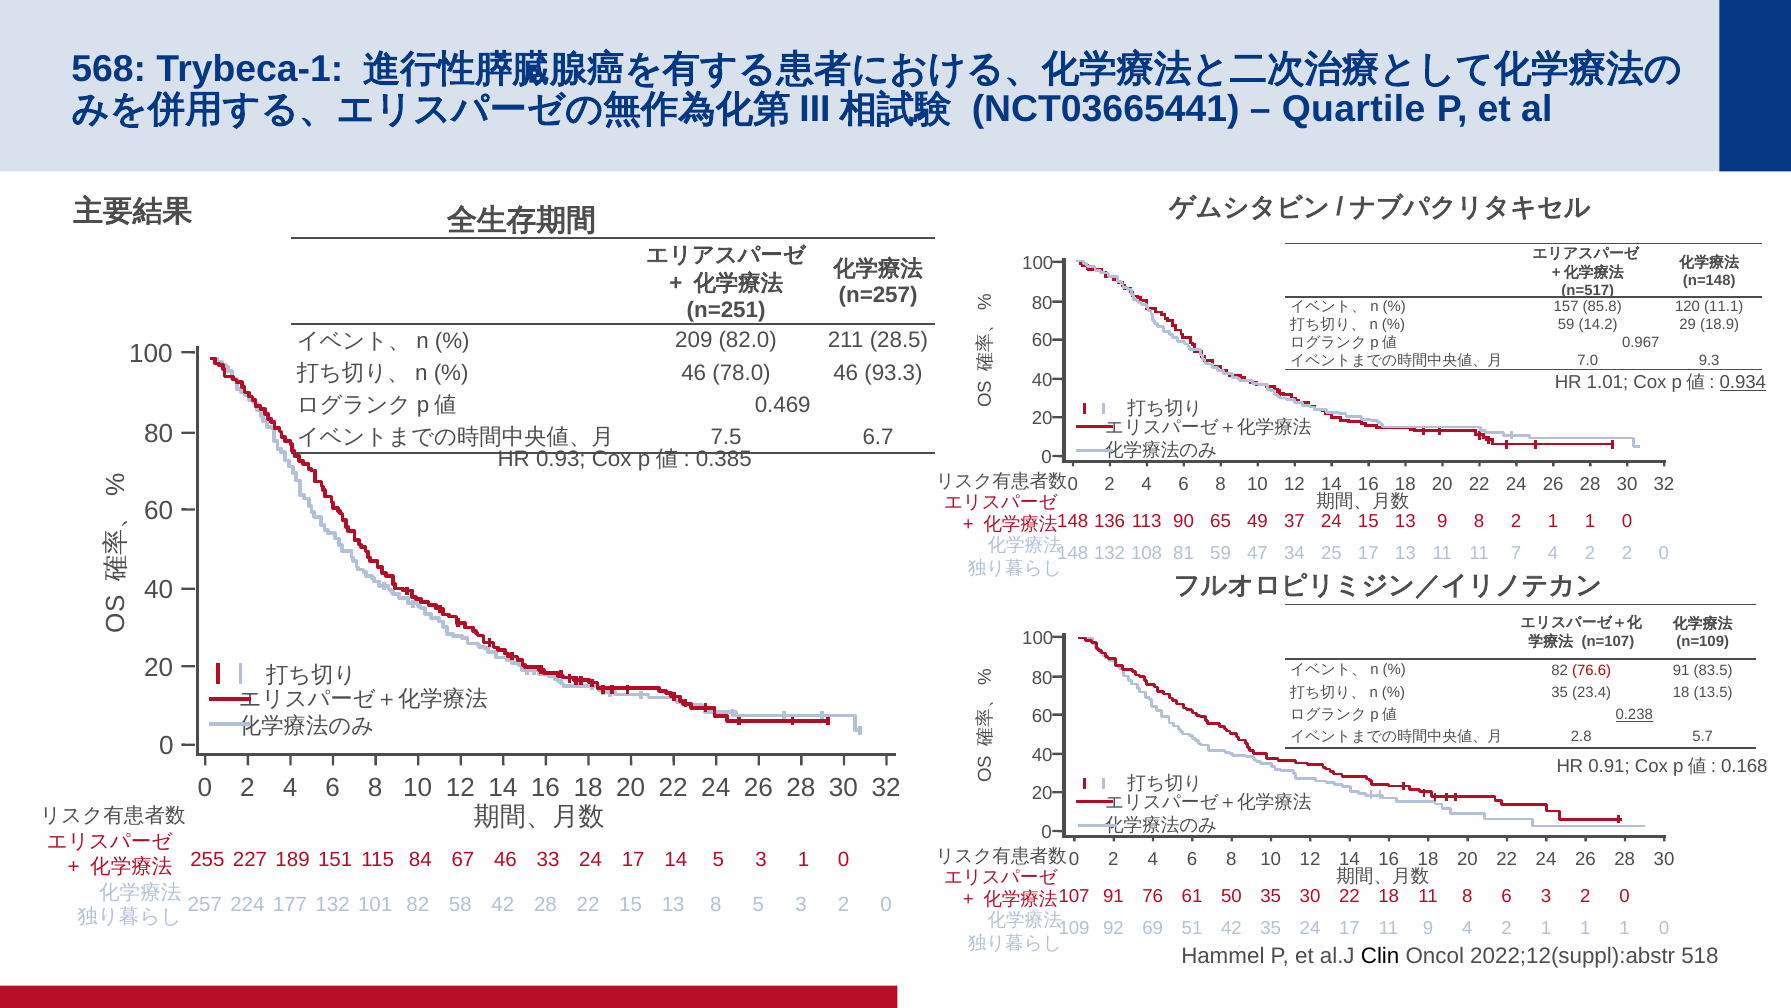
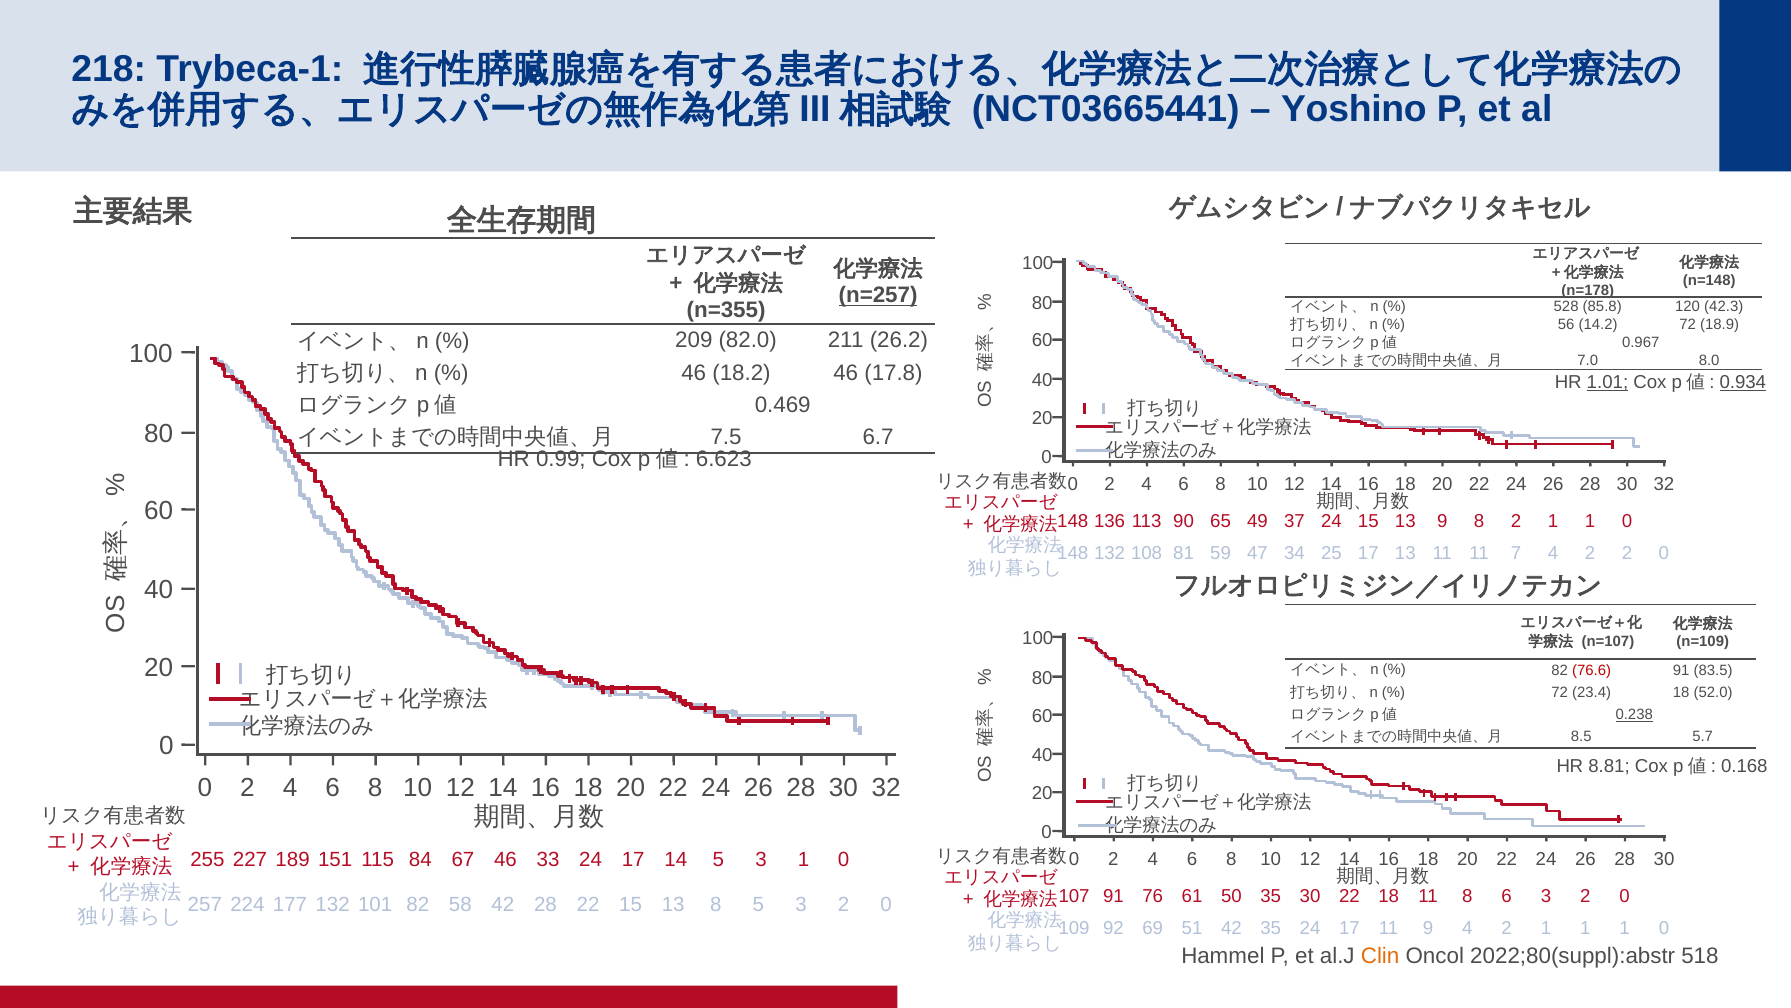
568: 568 -> 218
Quartile: Quartile -> Yoshino
n=517: n=517 -> n=178
n=257 underline: none -> present
n=251: n=251 -> n=355
157: 157 -> 528
11.1: 11.1 -> 42.3
59 at (1566, 324): 59 -> 56
14.2 29: 29 -> 72
28.5: 28.5 -> 26.2
9.3: 9.3 -> 8.0
78.0: 78.0 -> 18.2
93.3: 93.3 -> 17.8
1.01 underline: none -> present
0.93: 0.93 -> 0.99
0.385: 0.385 -> 6.623
35 at (1560, 692): 35 -> 72
13.5: 13.5 -> 52.0
2.8: 2.8 -> 8.5
0.91: 0.91 -> 8.81
Clin colour: black -> orange
2022;12(suppl):abstr: 2022;12(suppl):abstr -> 2022;80(suppl):abstr
